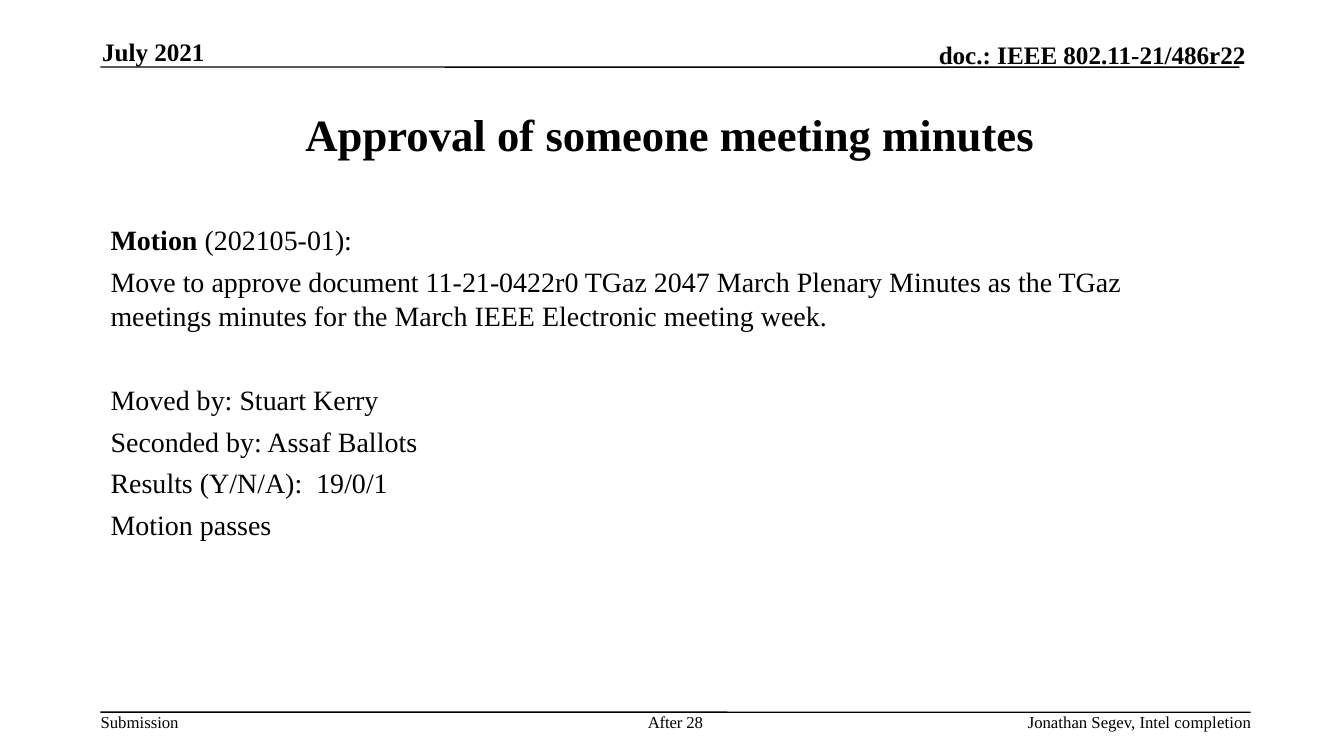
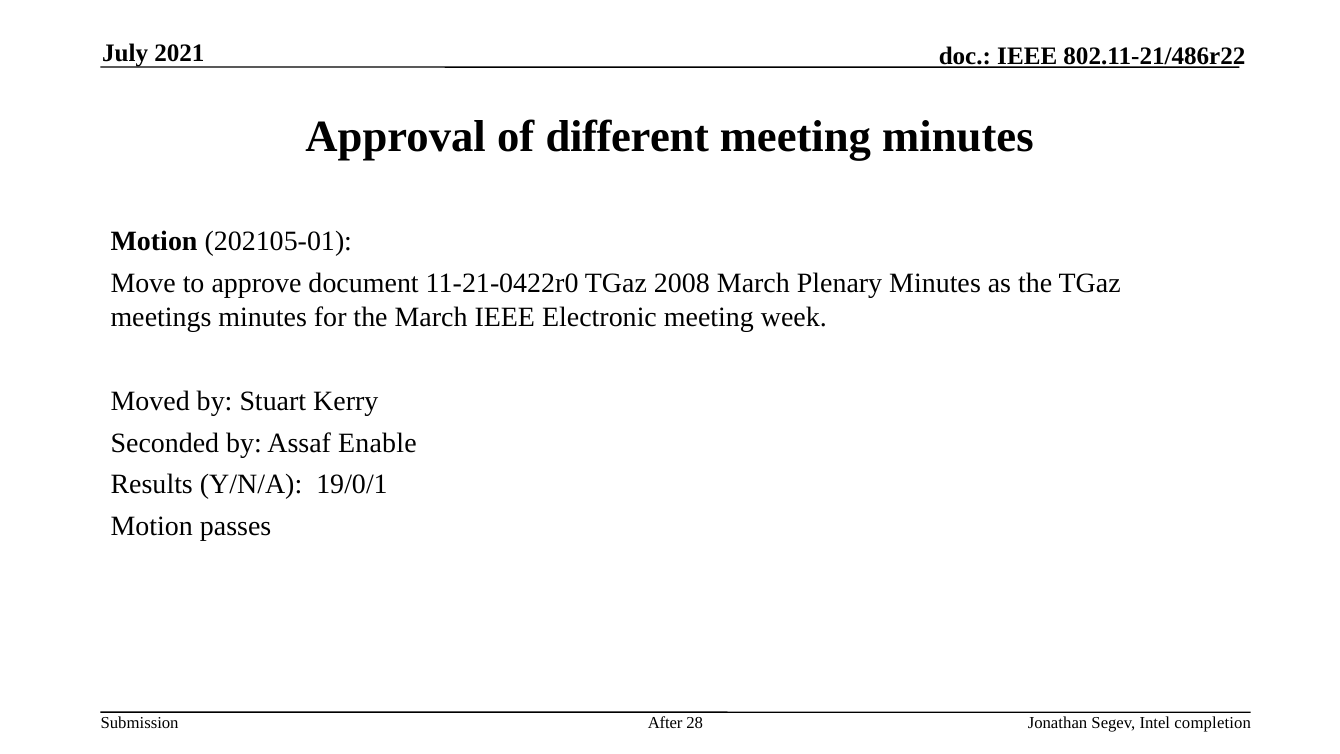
someone: someone -> different
2047: 2047 -> 2008
Ballots: Ballots -> Enable
